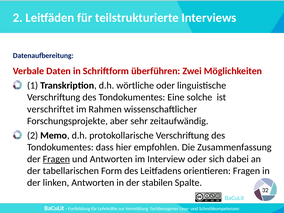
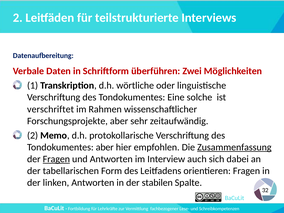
Tondokumentes dass: dass -> aber
Zusammenfassung underline: none -> present
Interview oder: oder -> auch
